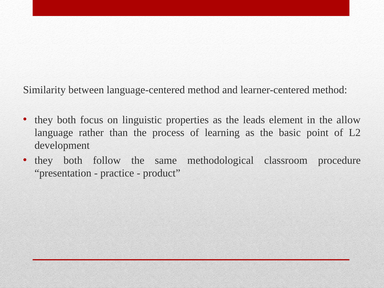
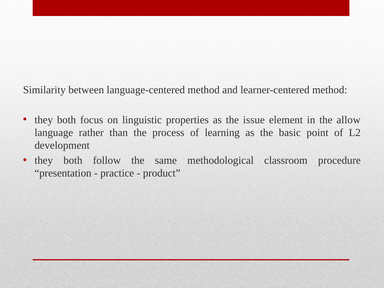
leads: leads -> issue
